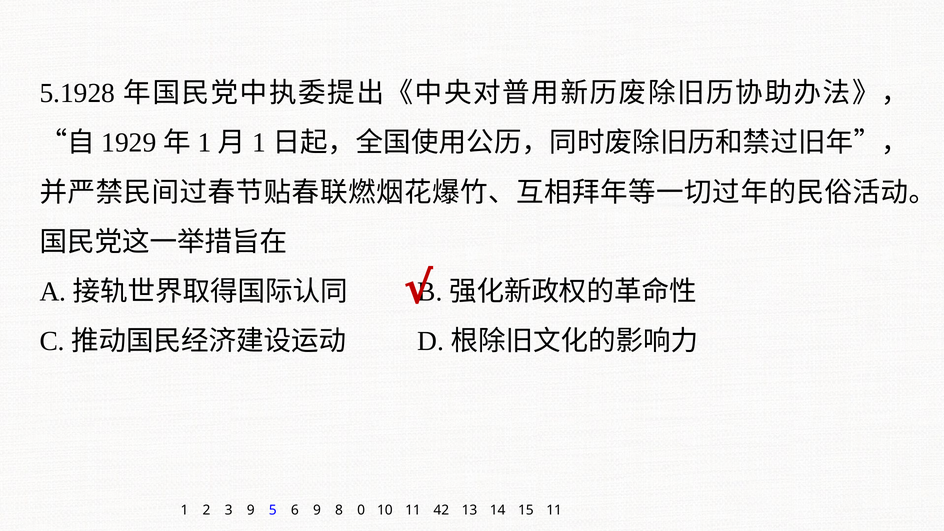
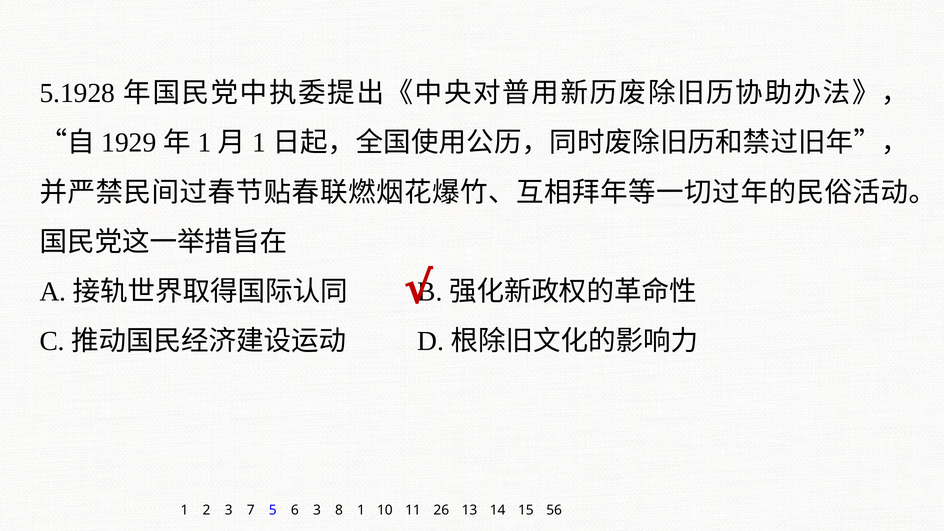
3 9: 9 -> 7
6 9: 9 -> 3
8 0: 0 -> 1
42: 42 -> 26
15 11: 11 -> 56
